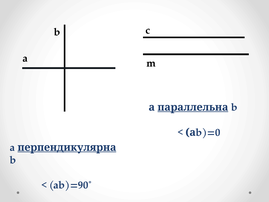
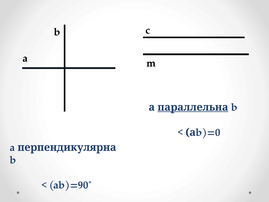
перпендикулярна underline: present -> none
